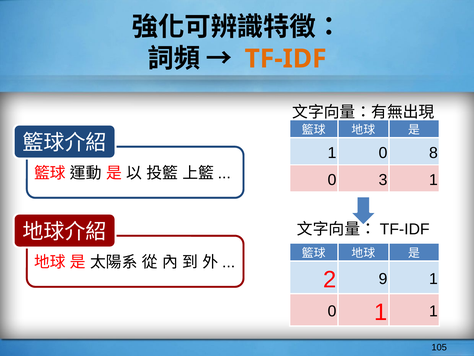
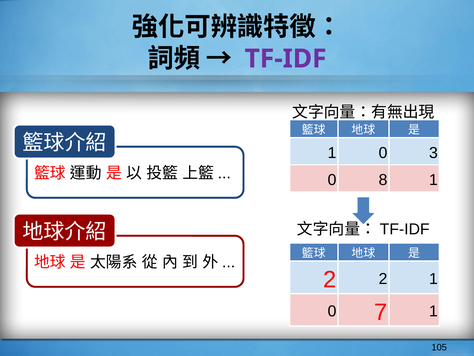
TF-IDF colour: orange -> purple
8: 8 -> 3
3: 3 -> 8
2 9: 9 -> 2
0 1: 1 -> 7
